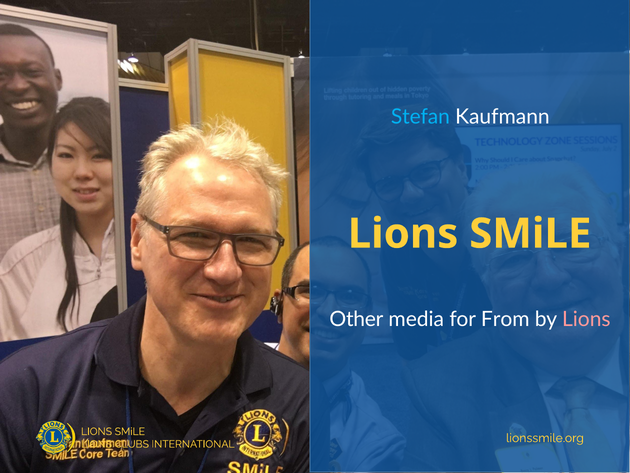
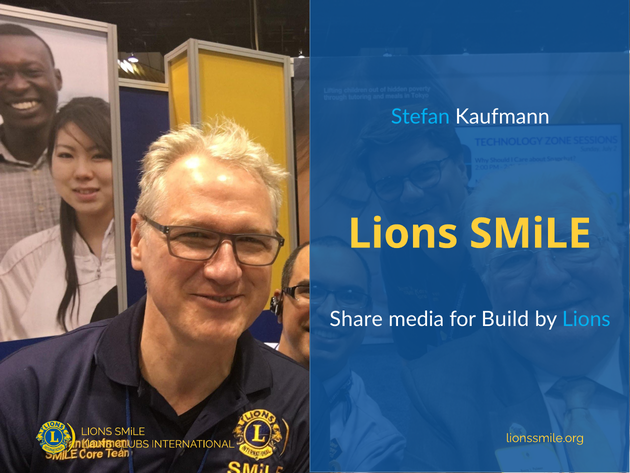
Other: Other -> Share
From: From -> Build
Lions at (586, 319) colour: pink -> light blue
